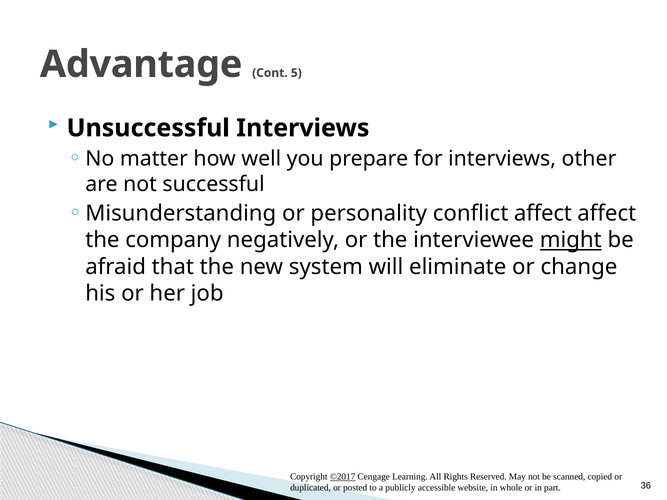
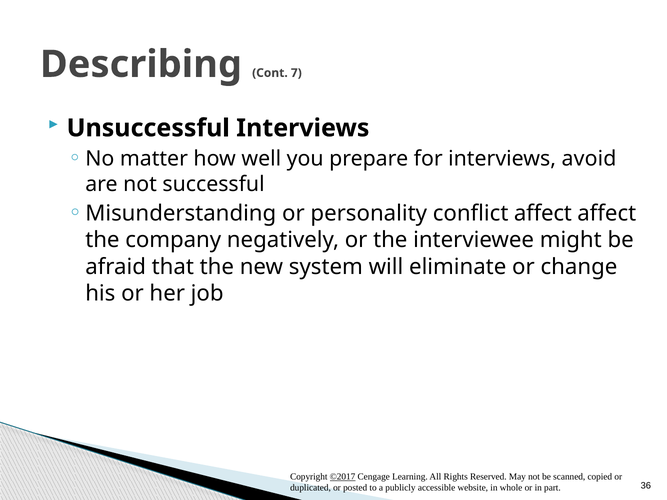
Advantage: Advantage -> Describing
5: 5 -> 7
other: other -> avoid
might underline: present -> none
